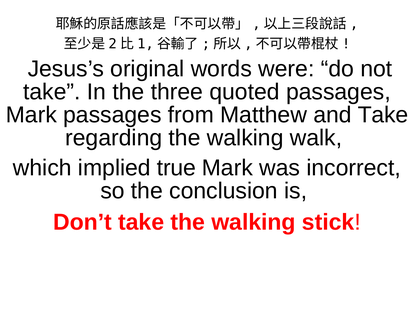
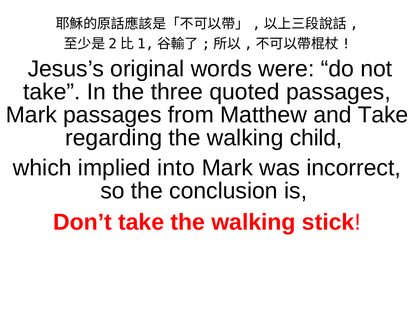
walk: walk -> child
true: true -> into
